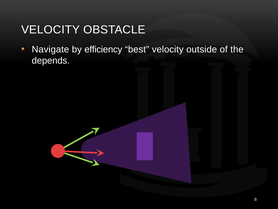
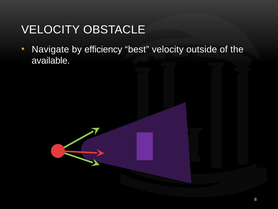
depends: depends -> available
